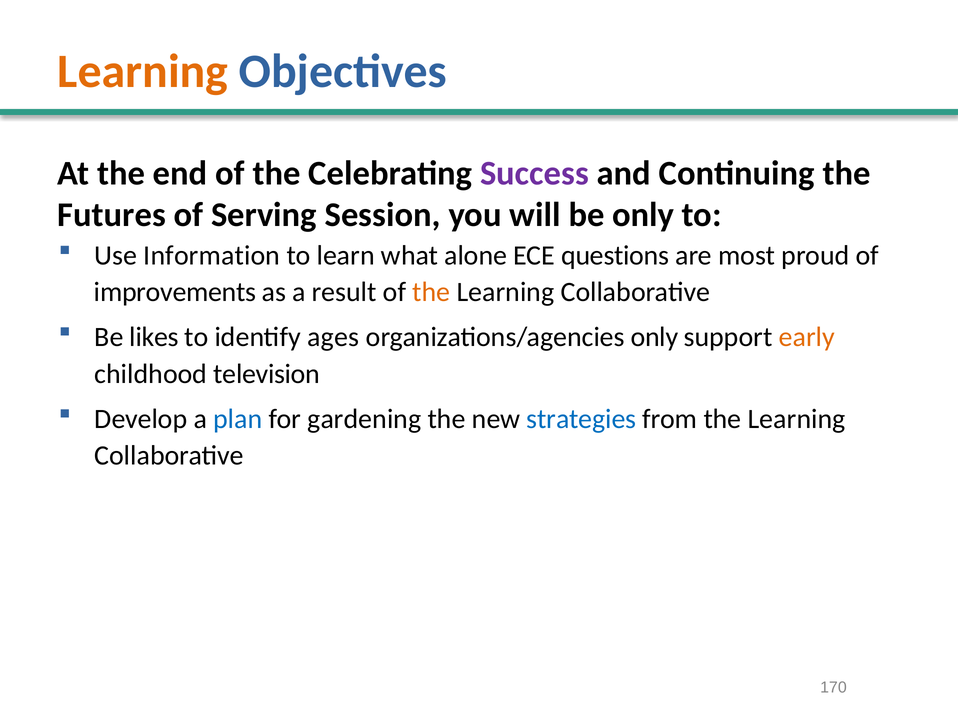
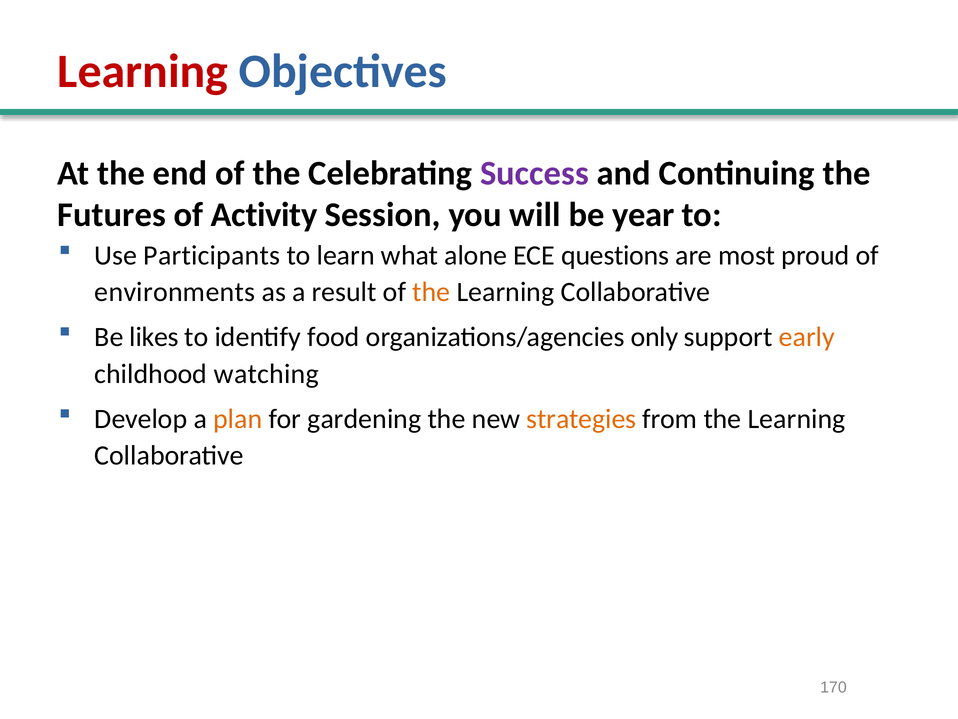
Learning at (143, 71) colour: orange -> red
Serving: Serving -> Activity
be only: only -> year
Information: Information -> Participants
improvements: improvements -> environments
ages: ages -> food
television: television -> watching
plan colour: blue -> orange
strategies colour: blue -> orange
